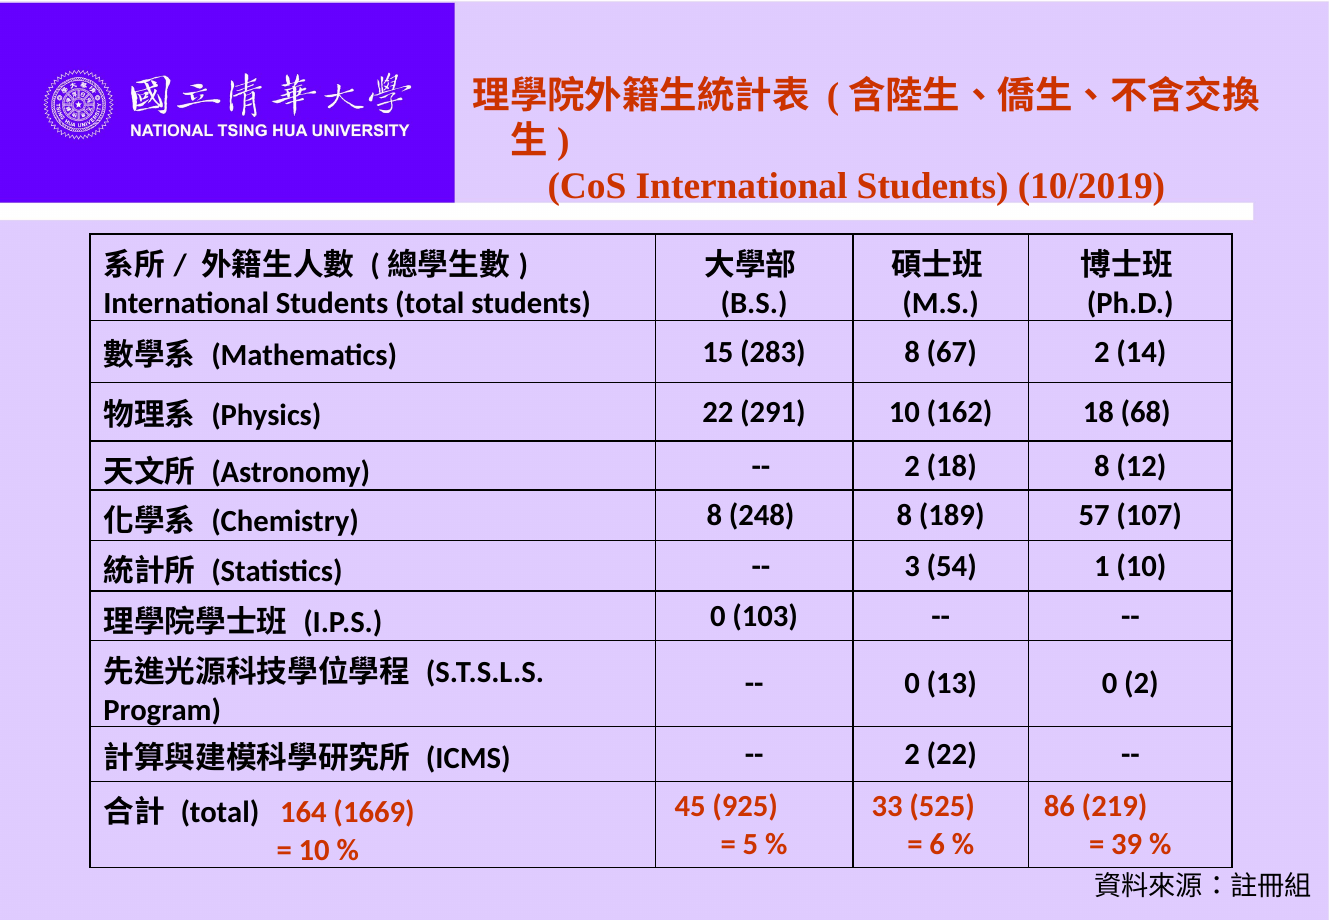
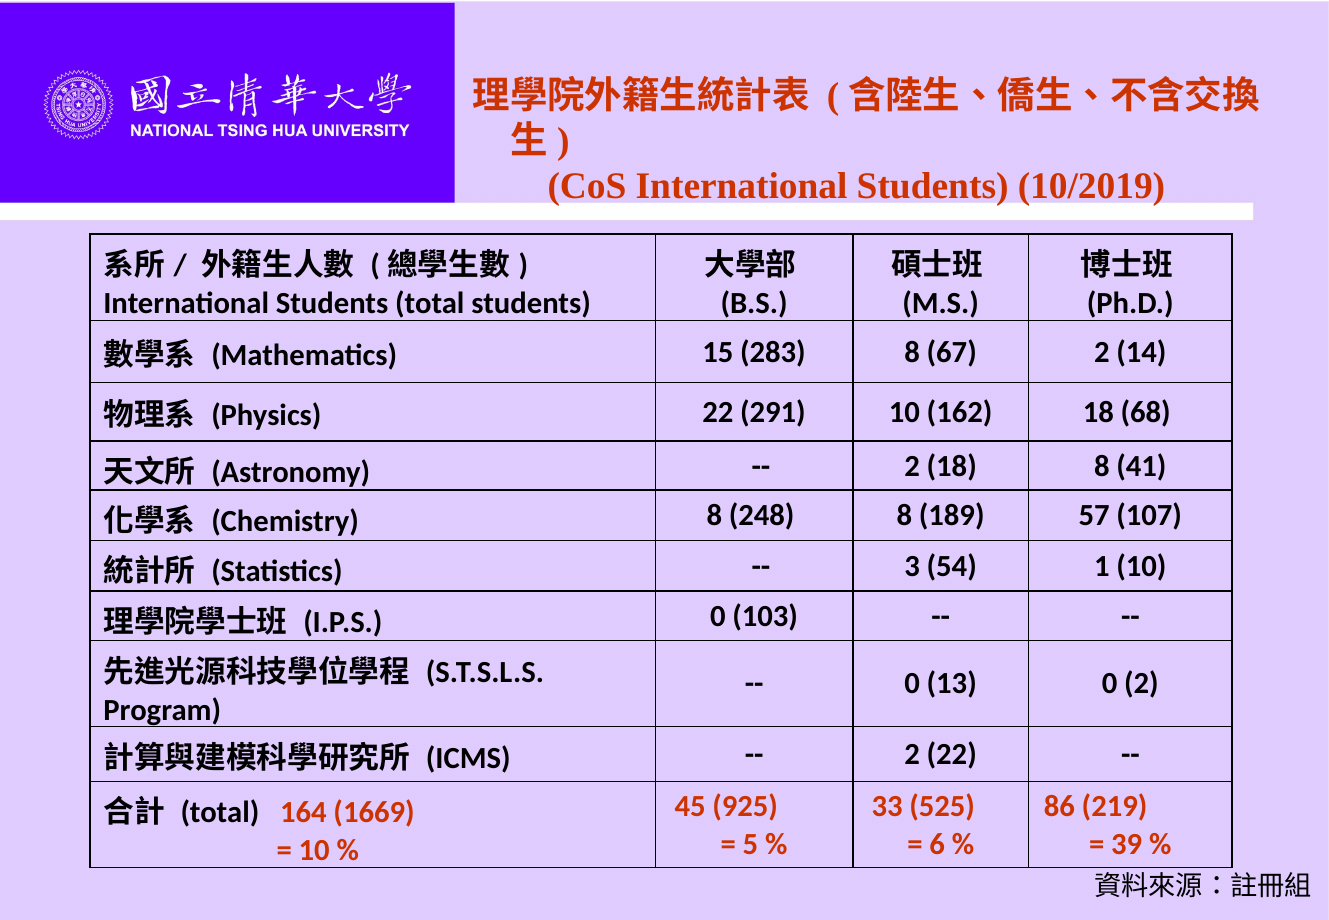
12: 12 -> 41
